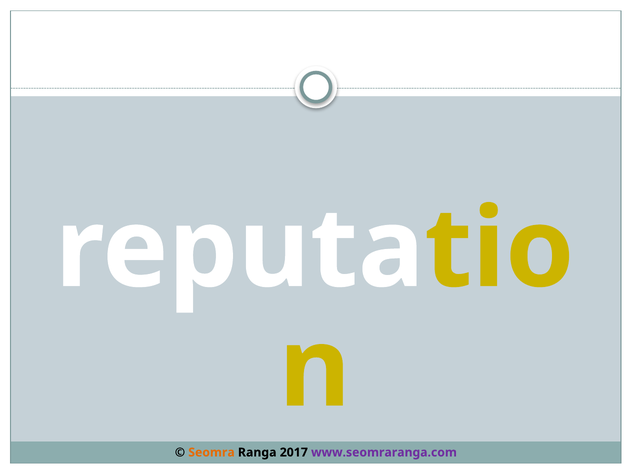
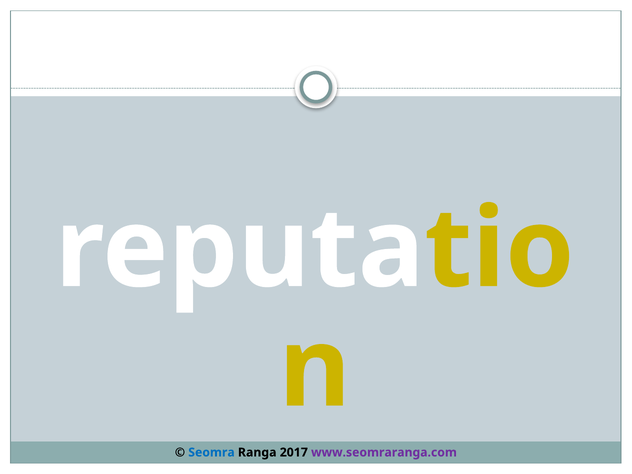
Seomra colour: orange -> blue
